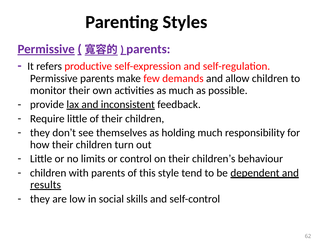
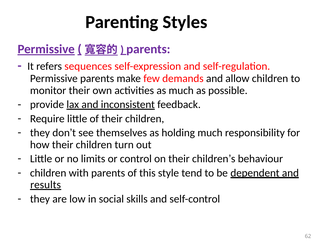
productive: productive -> sequences
